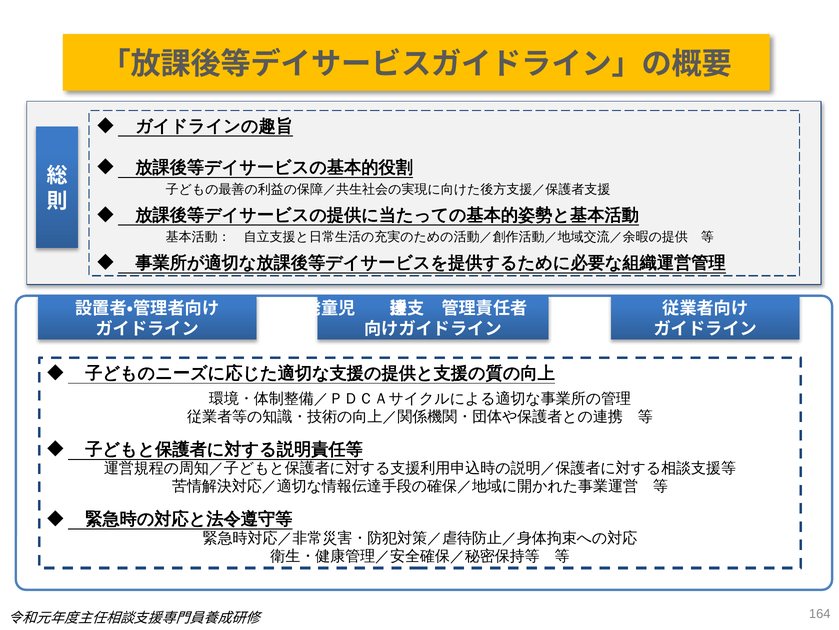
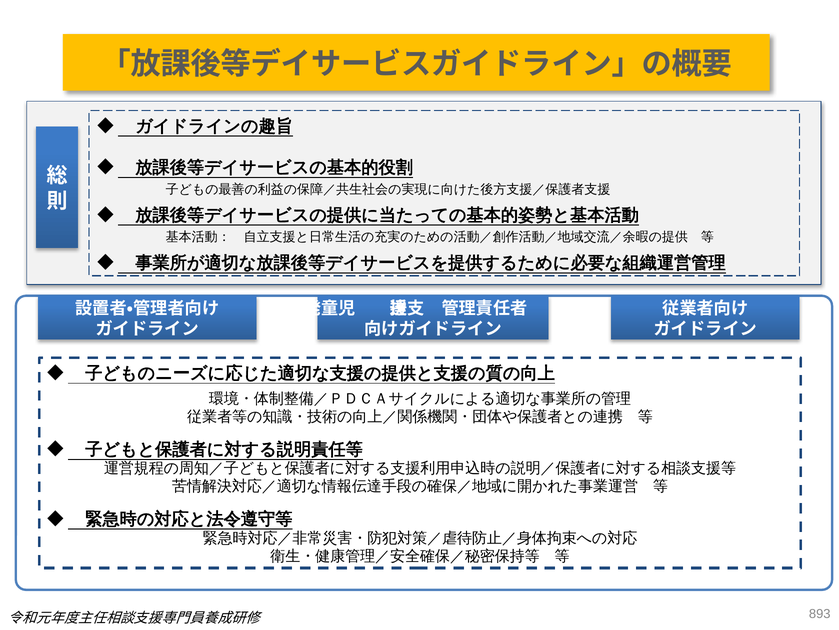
164: 164 -> 893
